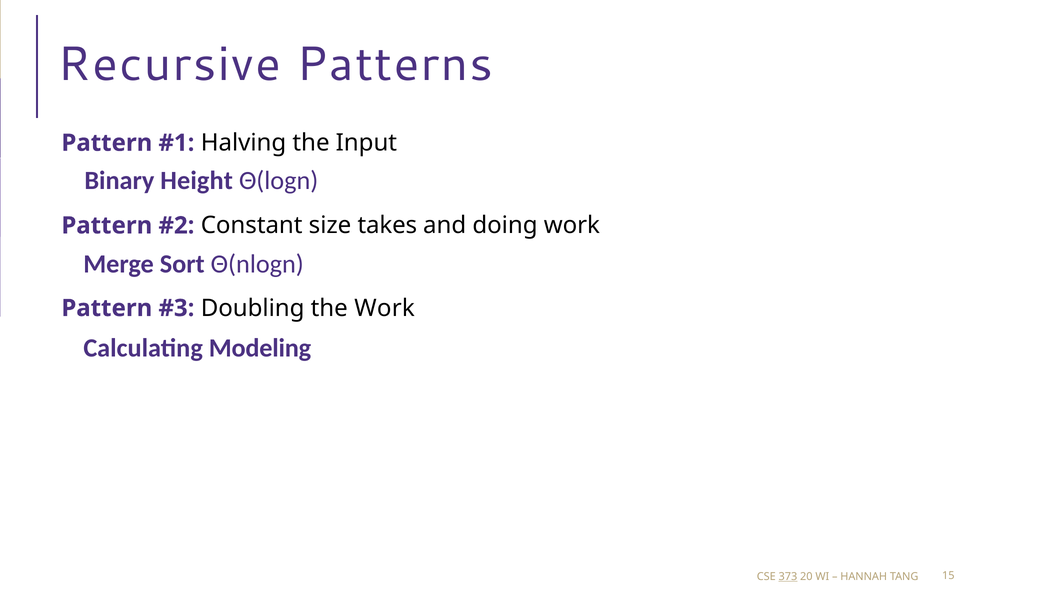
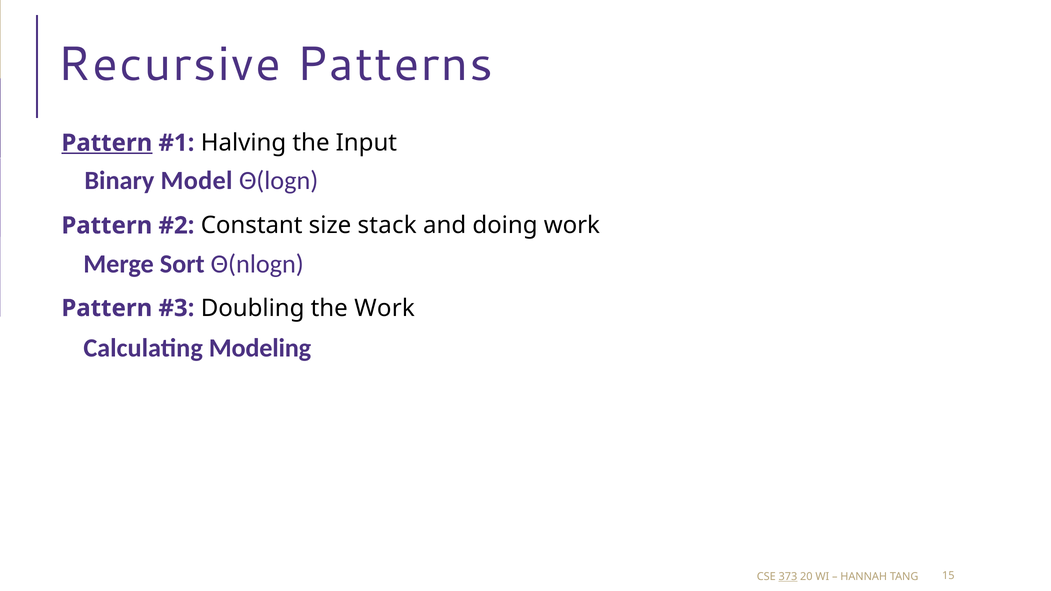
Pattern at (107, 143) underline: none -> present
Height: Height -> Model
takes: takes -> stack
